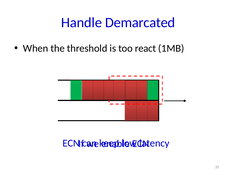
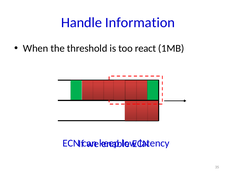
Demarcated: Demarcated -> Information
